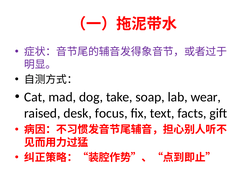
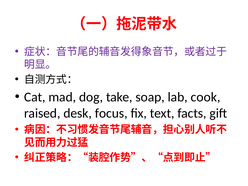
wear: wear -> cook
